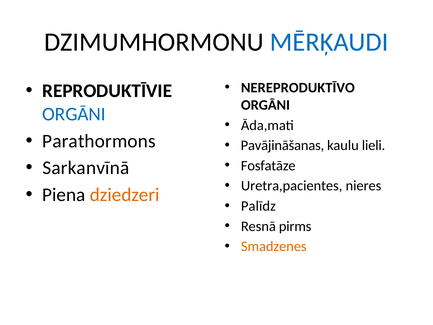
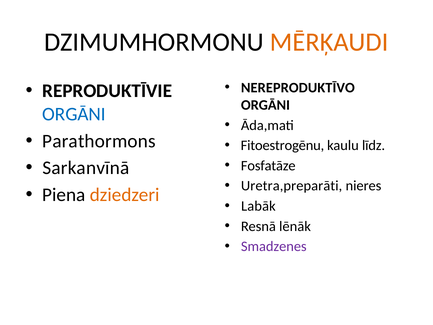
MĒRĶAUDI colour: blue -> orange
Pavājināšanas: Pavājināšanas -> Fitoestrogēnu
lieli: lieli -> līdz
Uretra,pacientes: Uretra,pacientes -> Uretra,preparāti
Palīdz: Palīdz -> Labāk
pirms: pirms -> lēnāk
Smadzenes colour: orange -> purple
